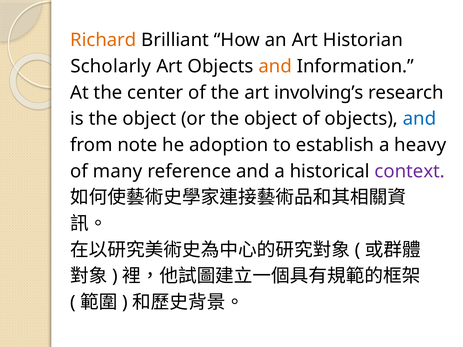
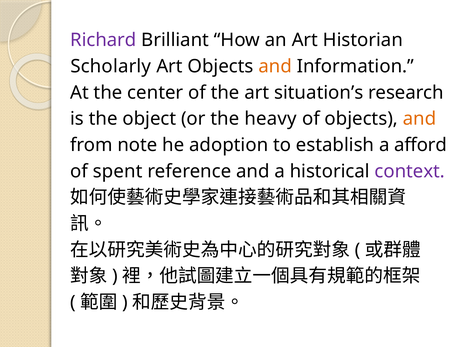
Richard colour: orange -> purple
involving’s: involving’s -> situation’s
or the object: object -> heavy
and at (419, 119) colour: blue -> orange
heavy: heavy -> afford
many: many -> spent
